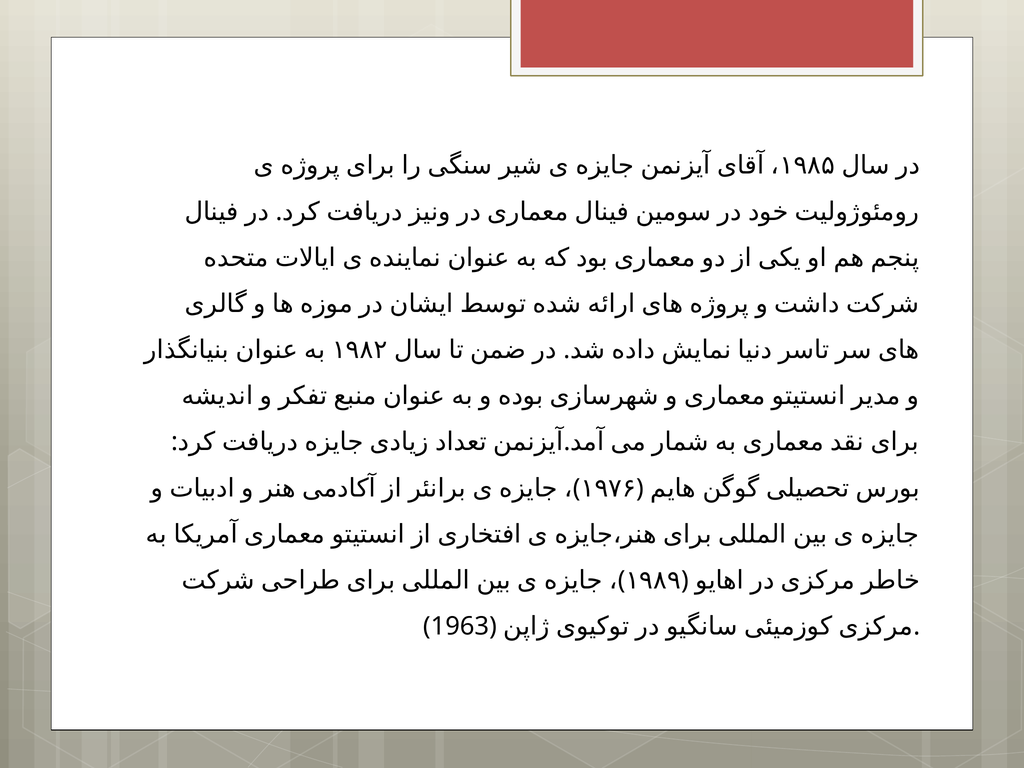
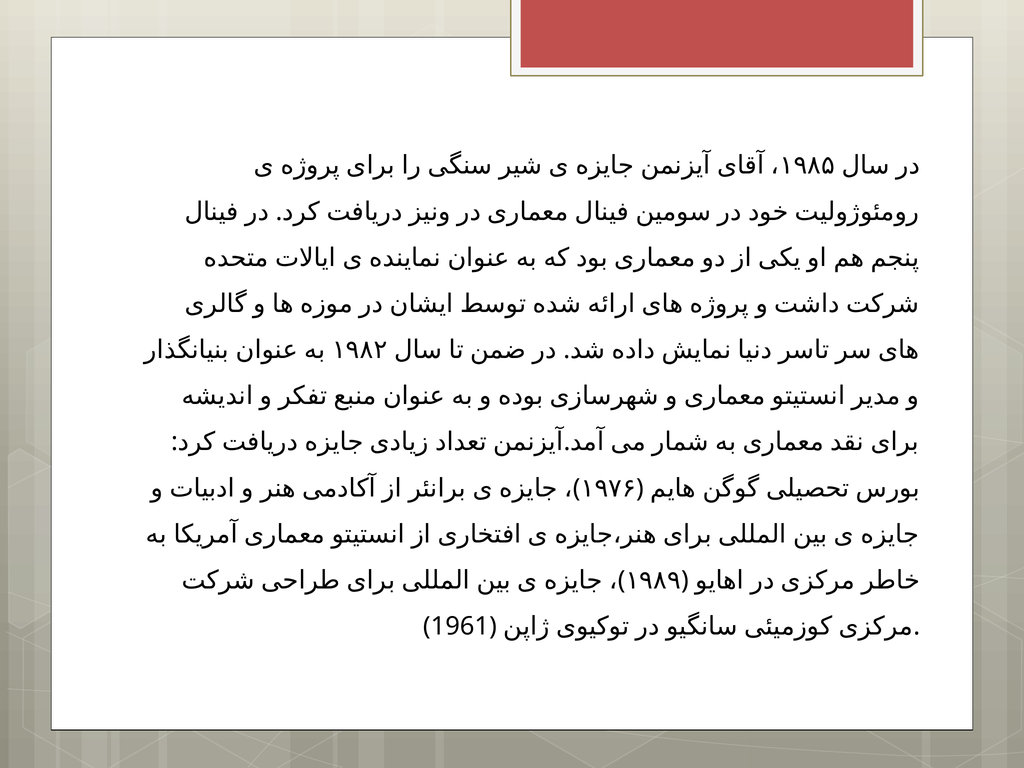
1963: 1963 -> 1961
